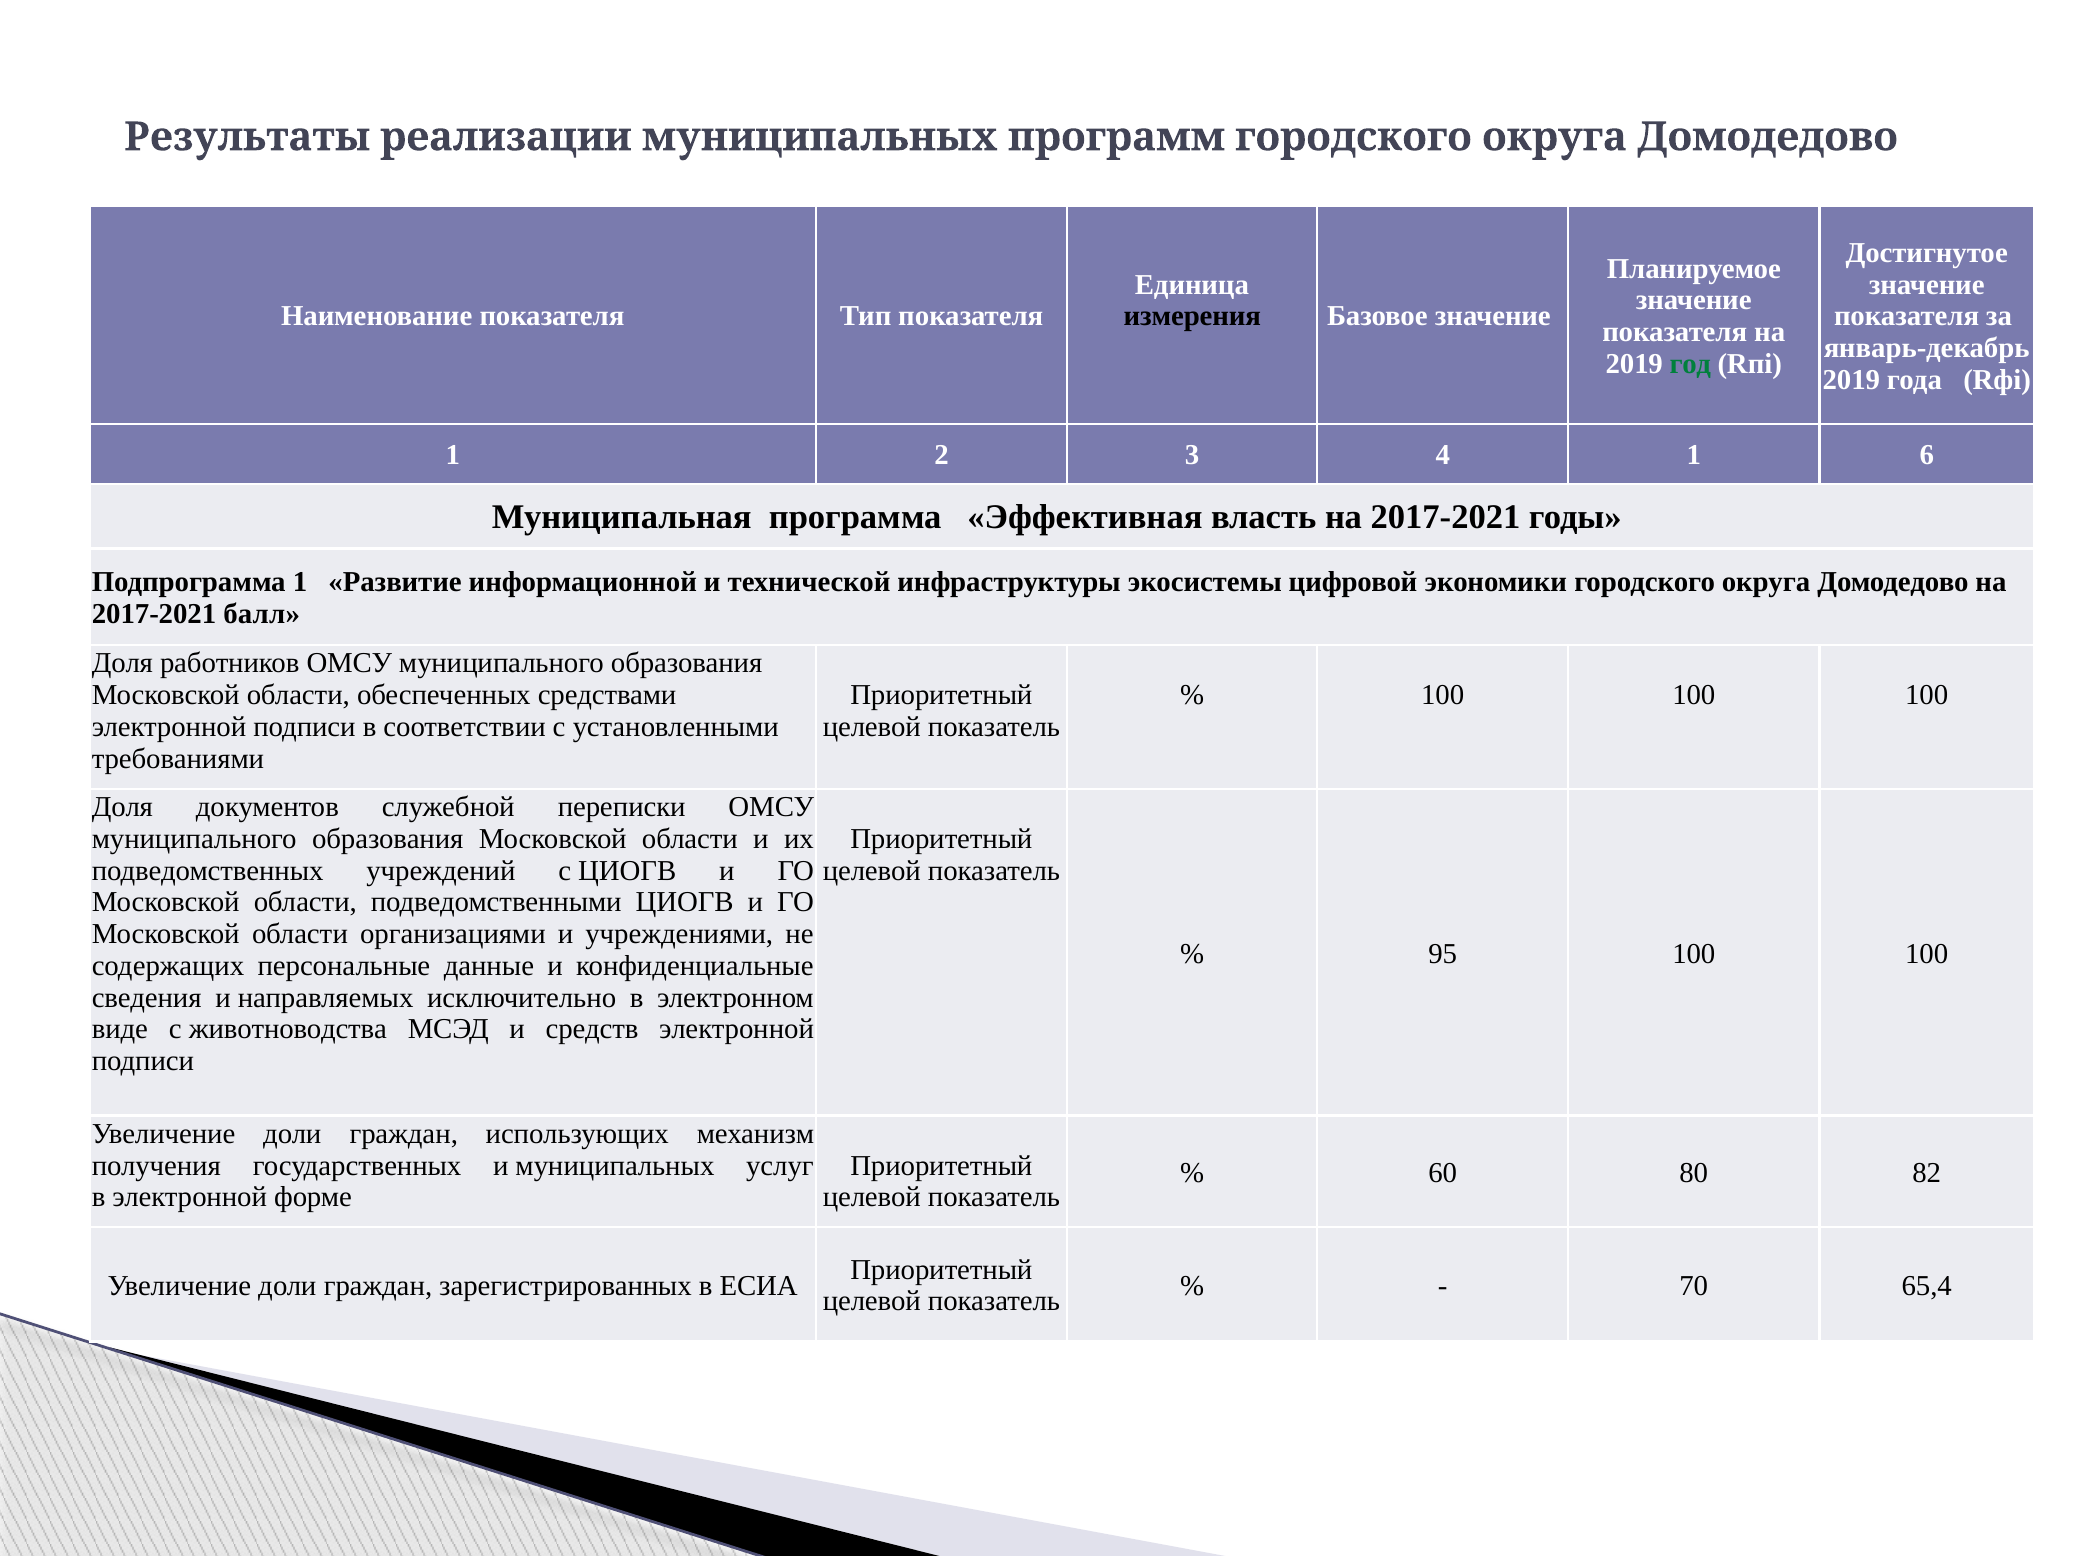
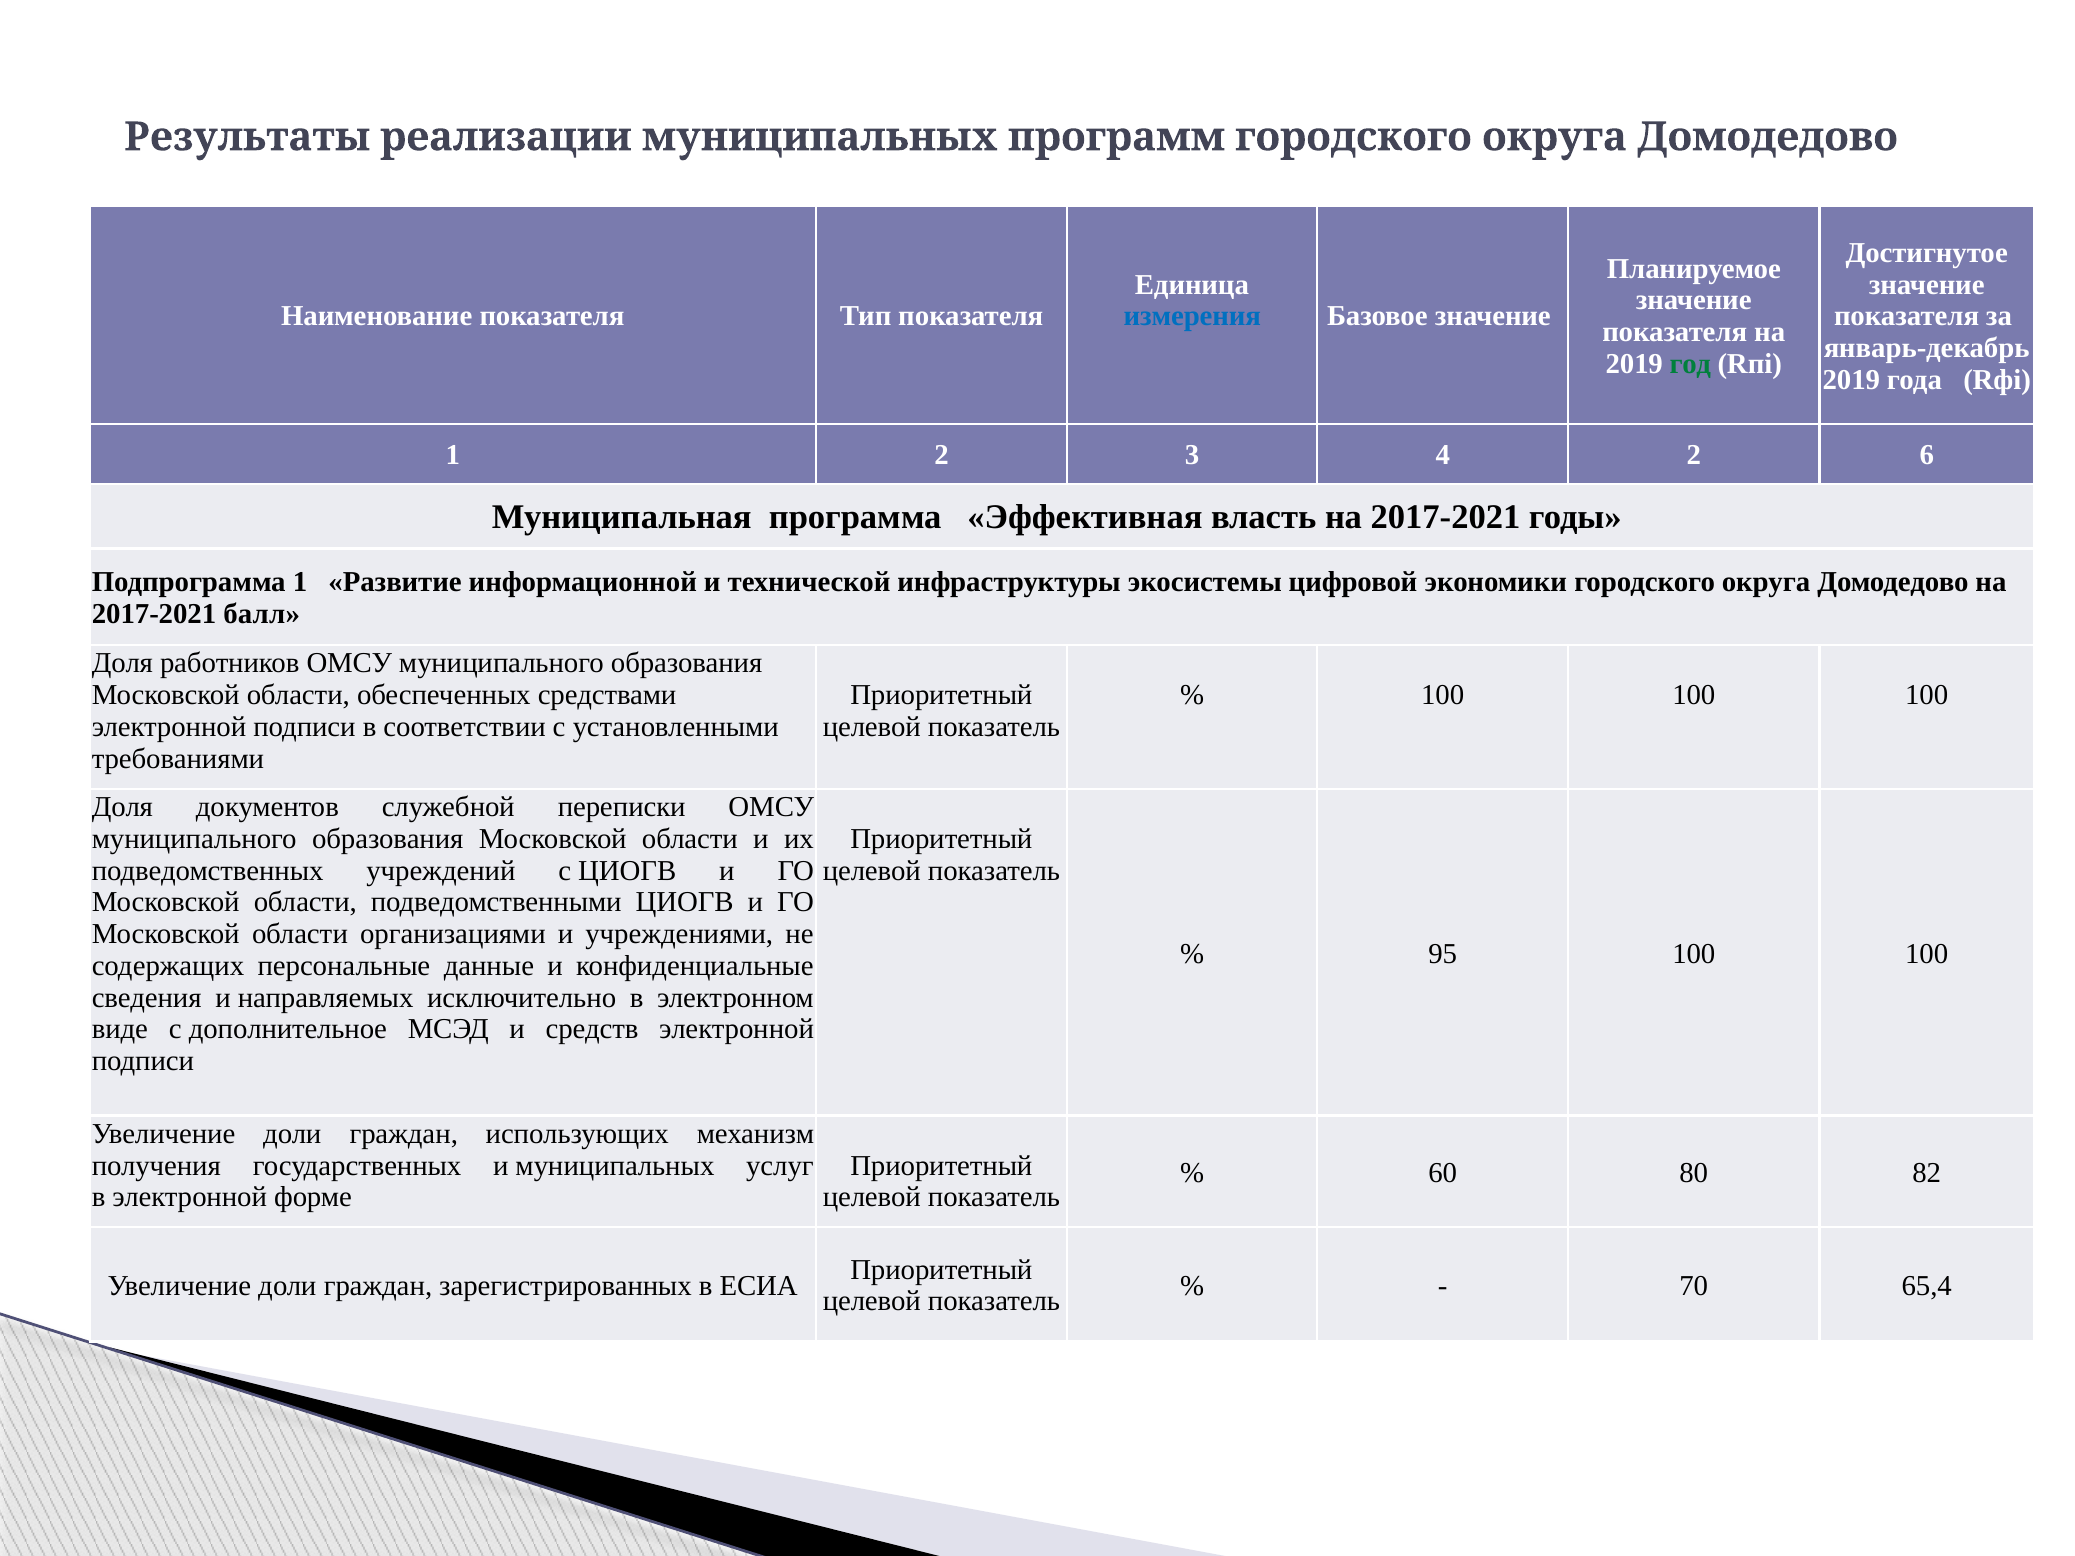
измерения colour: black -> blue
4 1: 1 -> 2
животноводства: животноводства -> дополнительное
